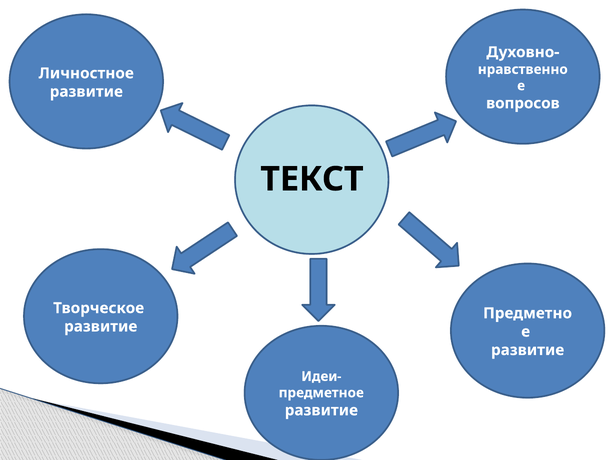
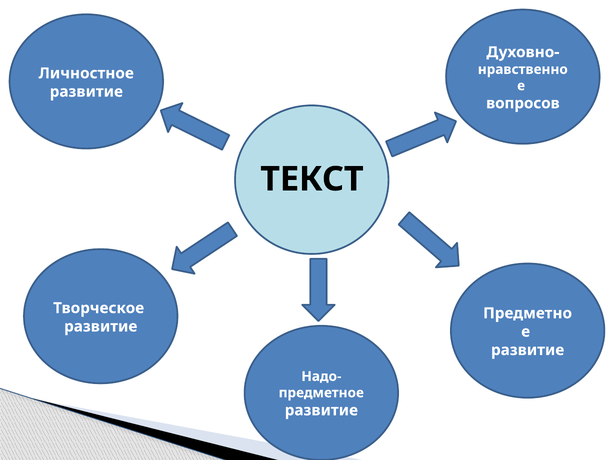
Идеи-: Идеи- -> Надо-
